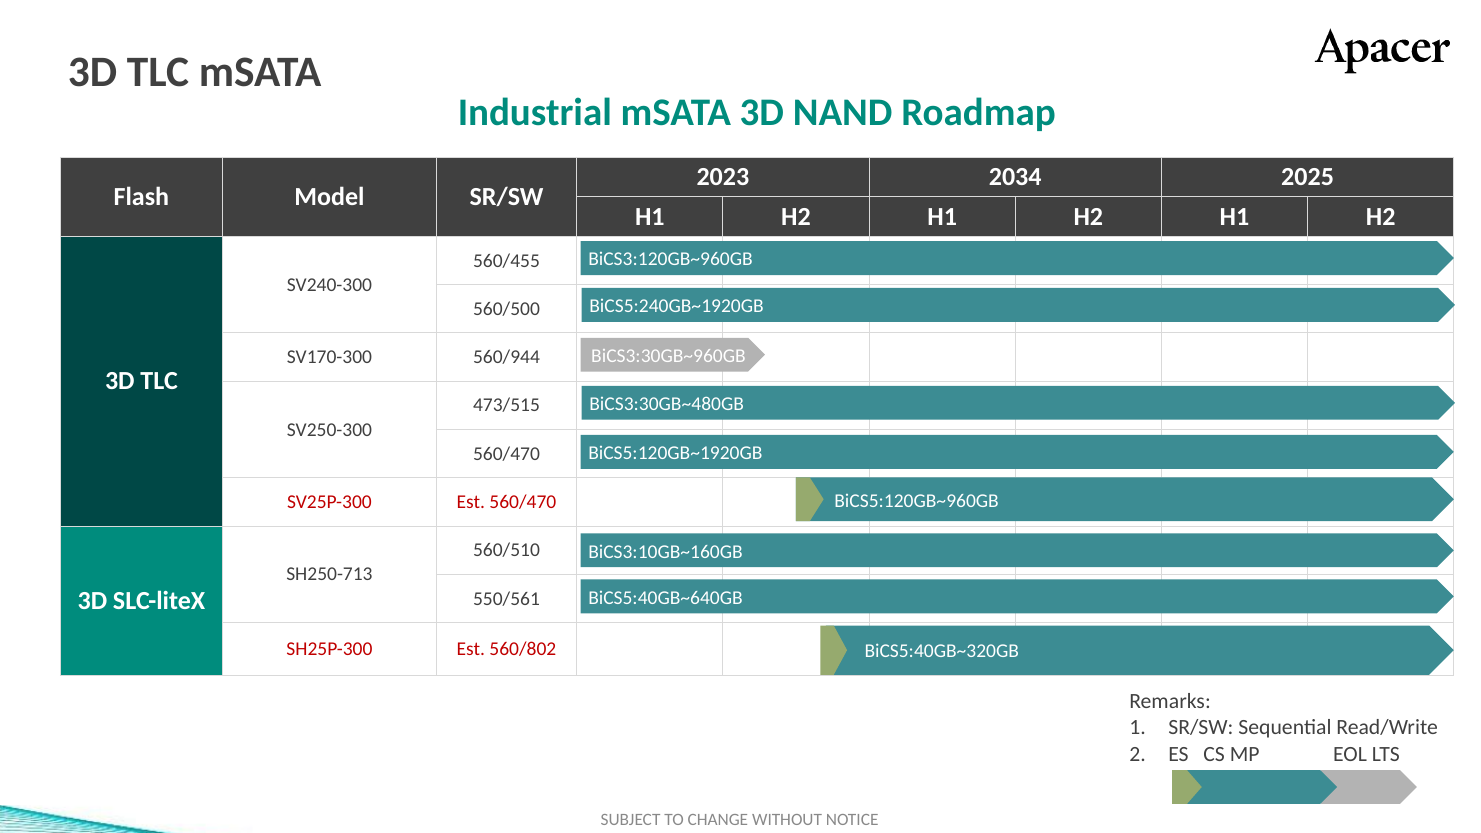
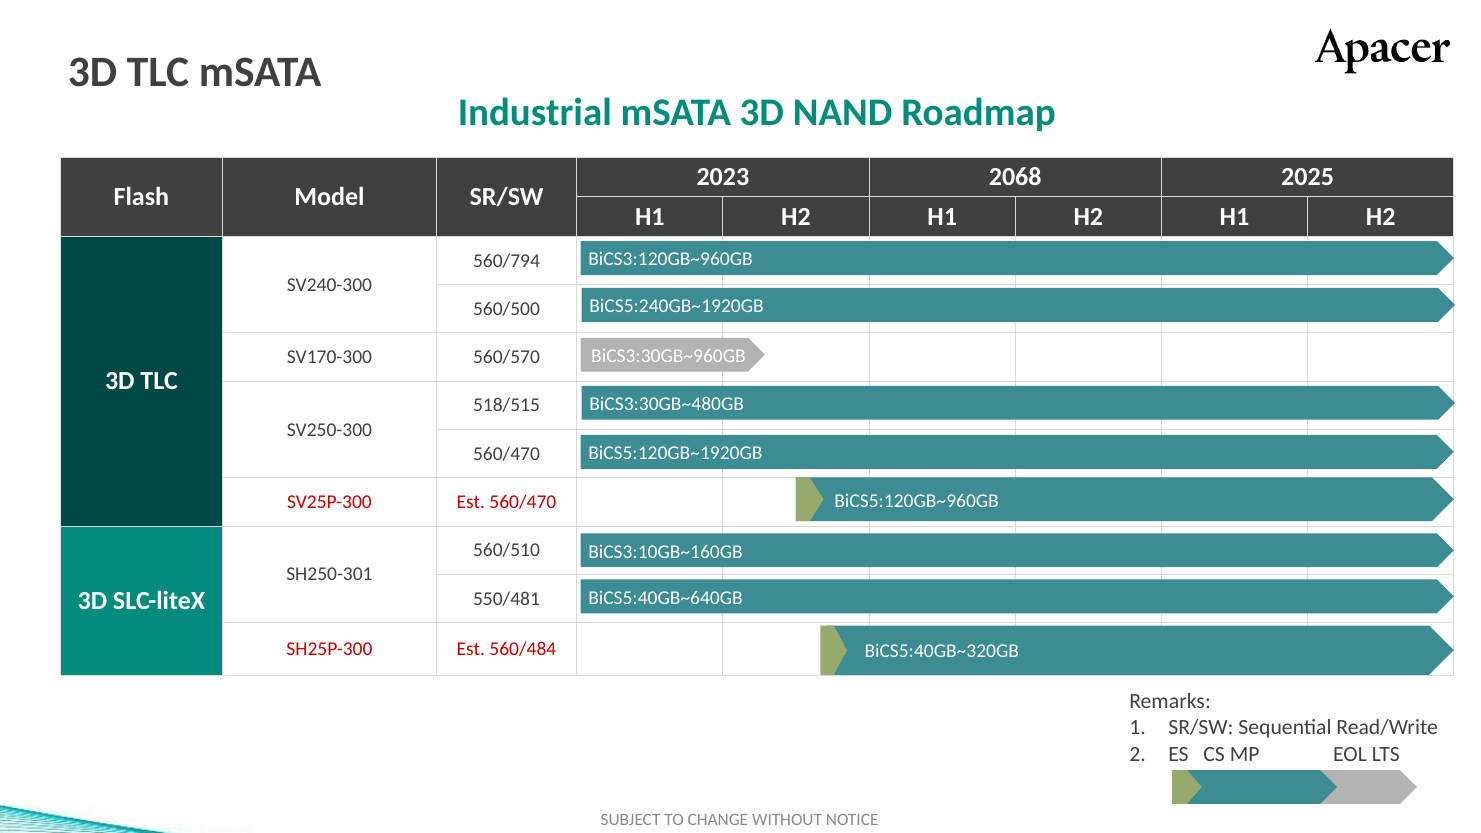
2034: 2034 -> 2068
560/455: 560/455 -> 560/794
560/944: 560/944 -> 560/570
473/515: 473/515 -> 518/515
SH250-713: SH250-713 -> SH250-301
550/561: 550/561 -> 550/481
560/802: 560/802 -> 560/484
